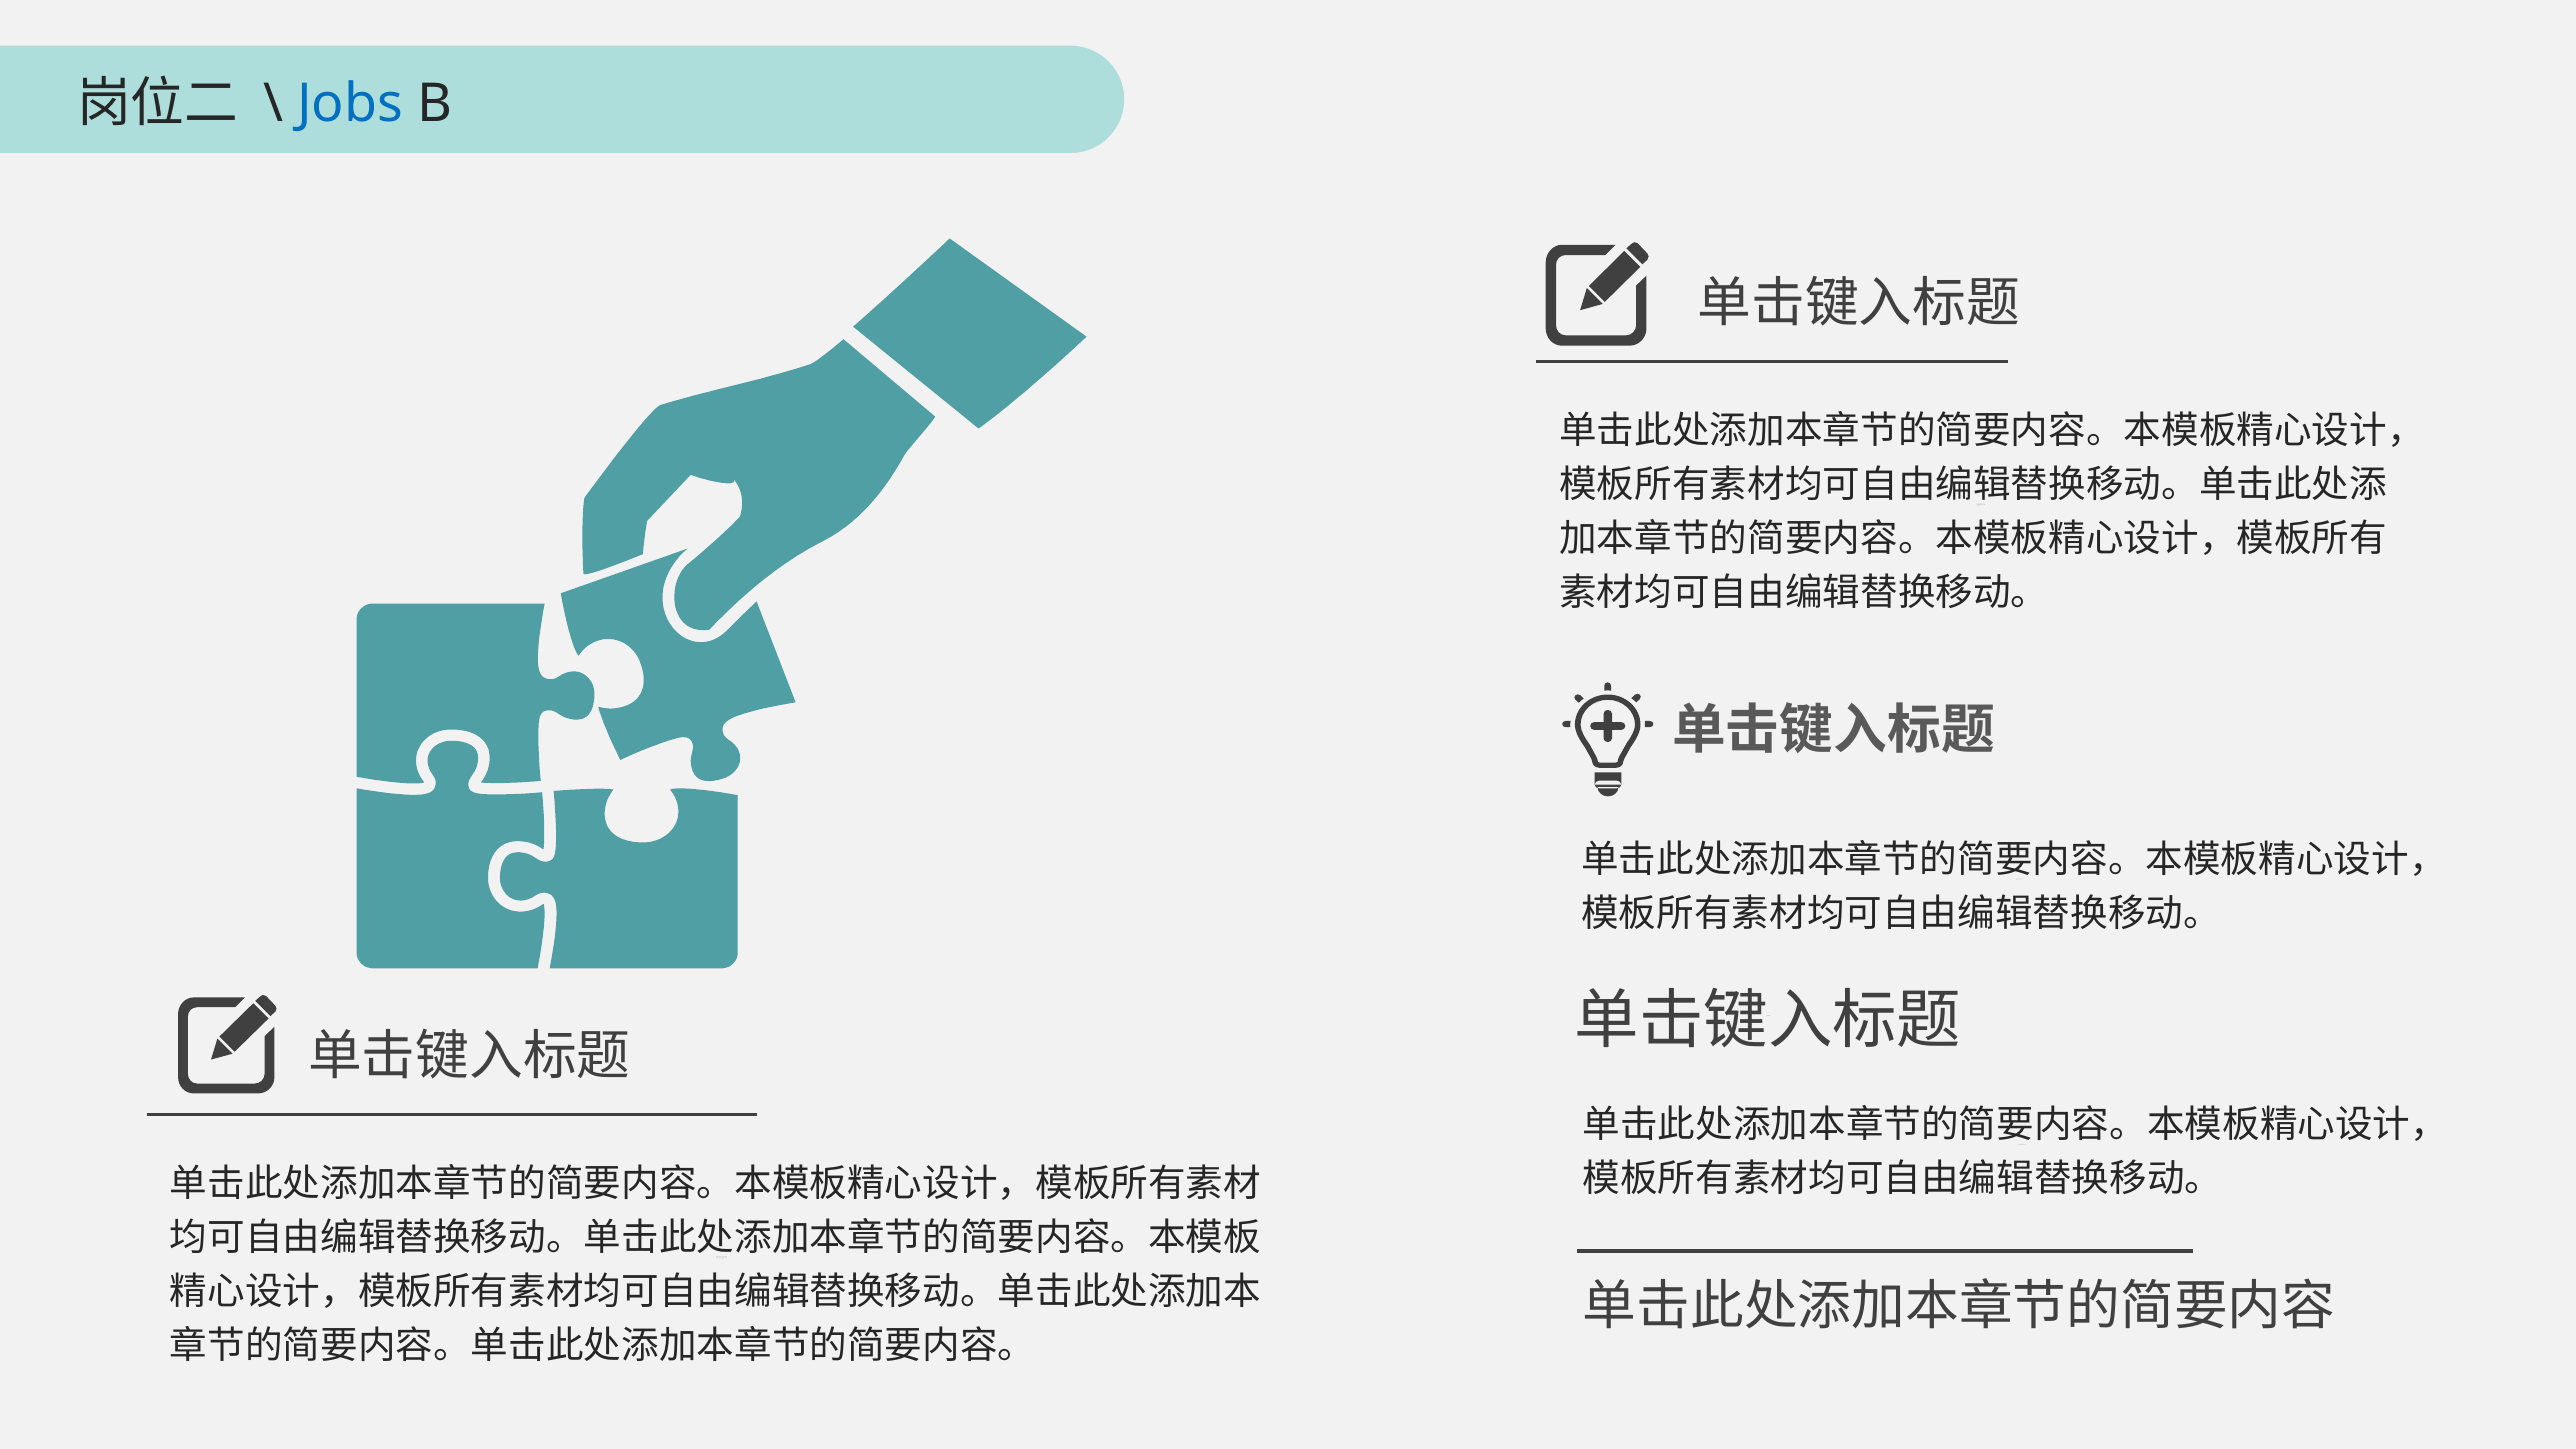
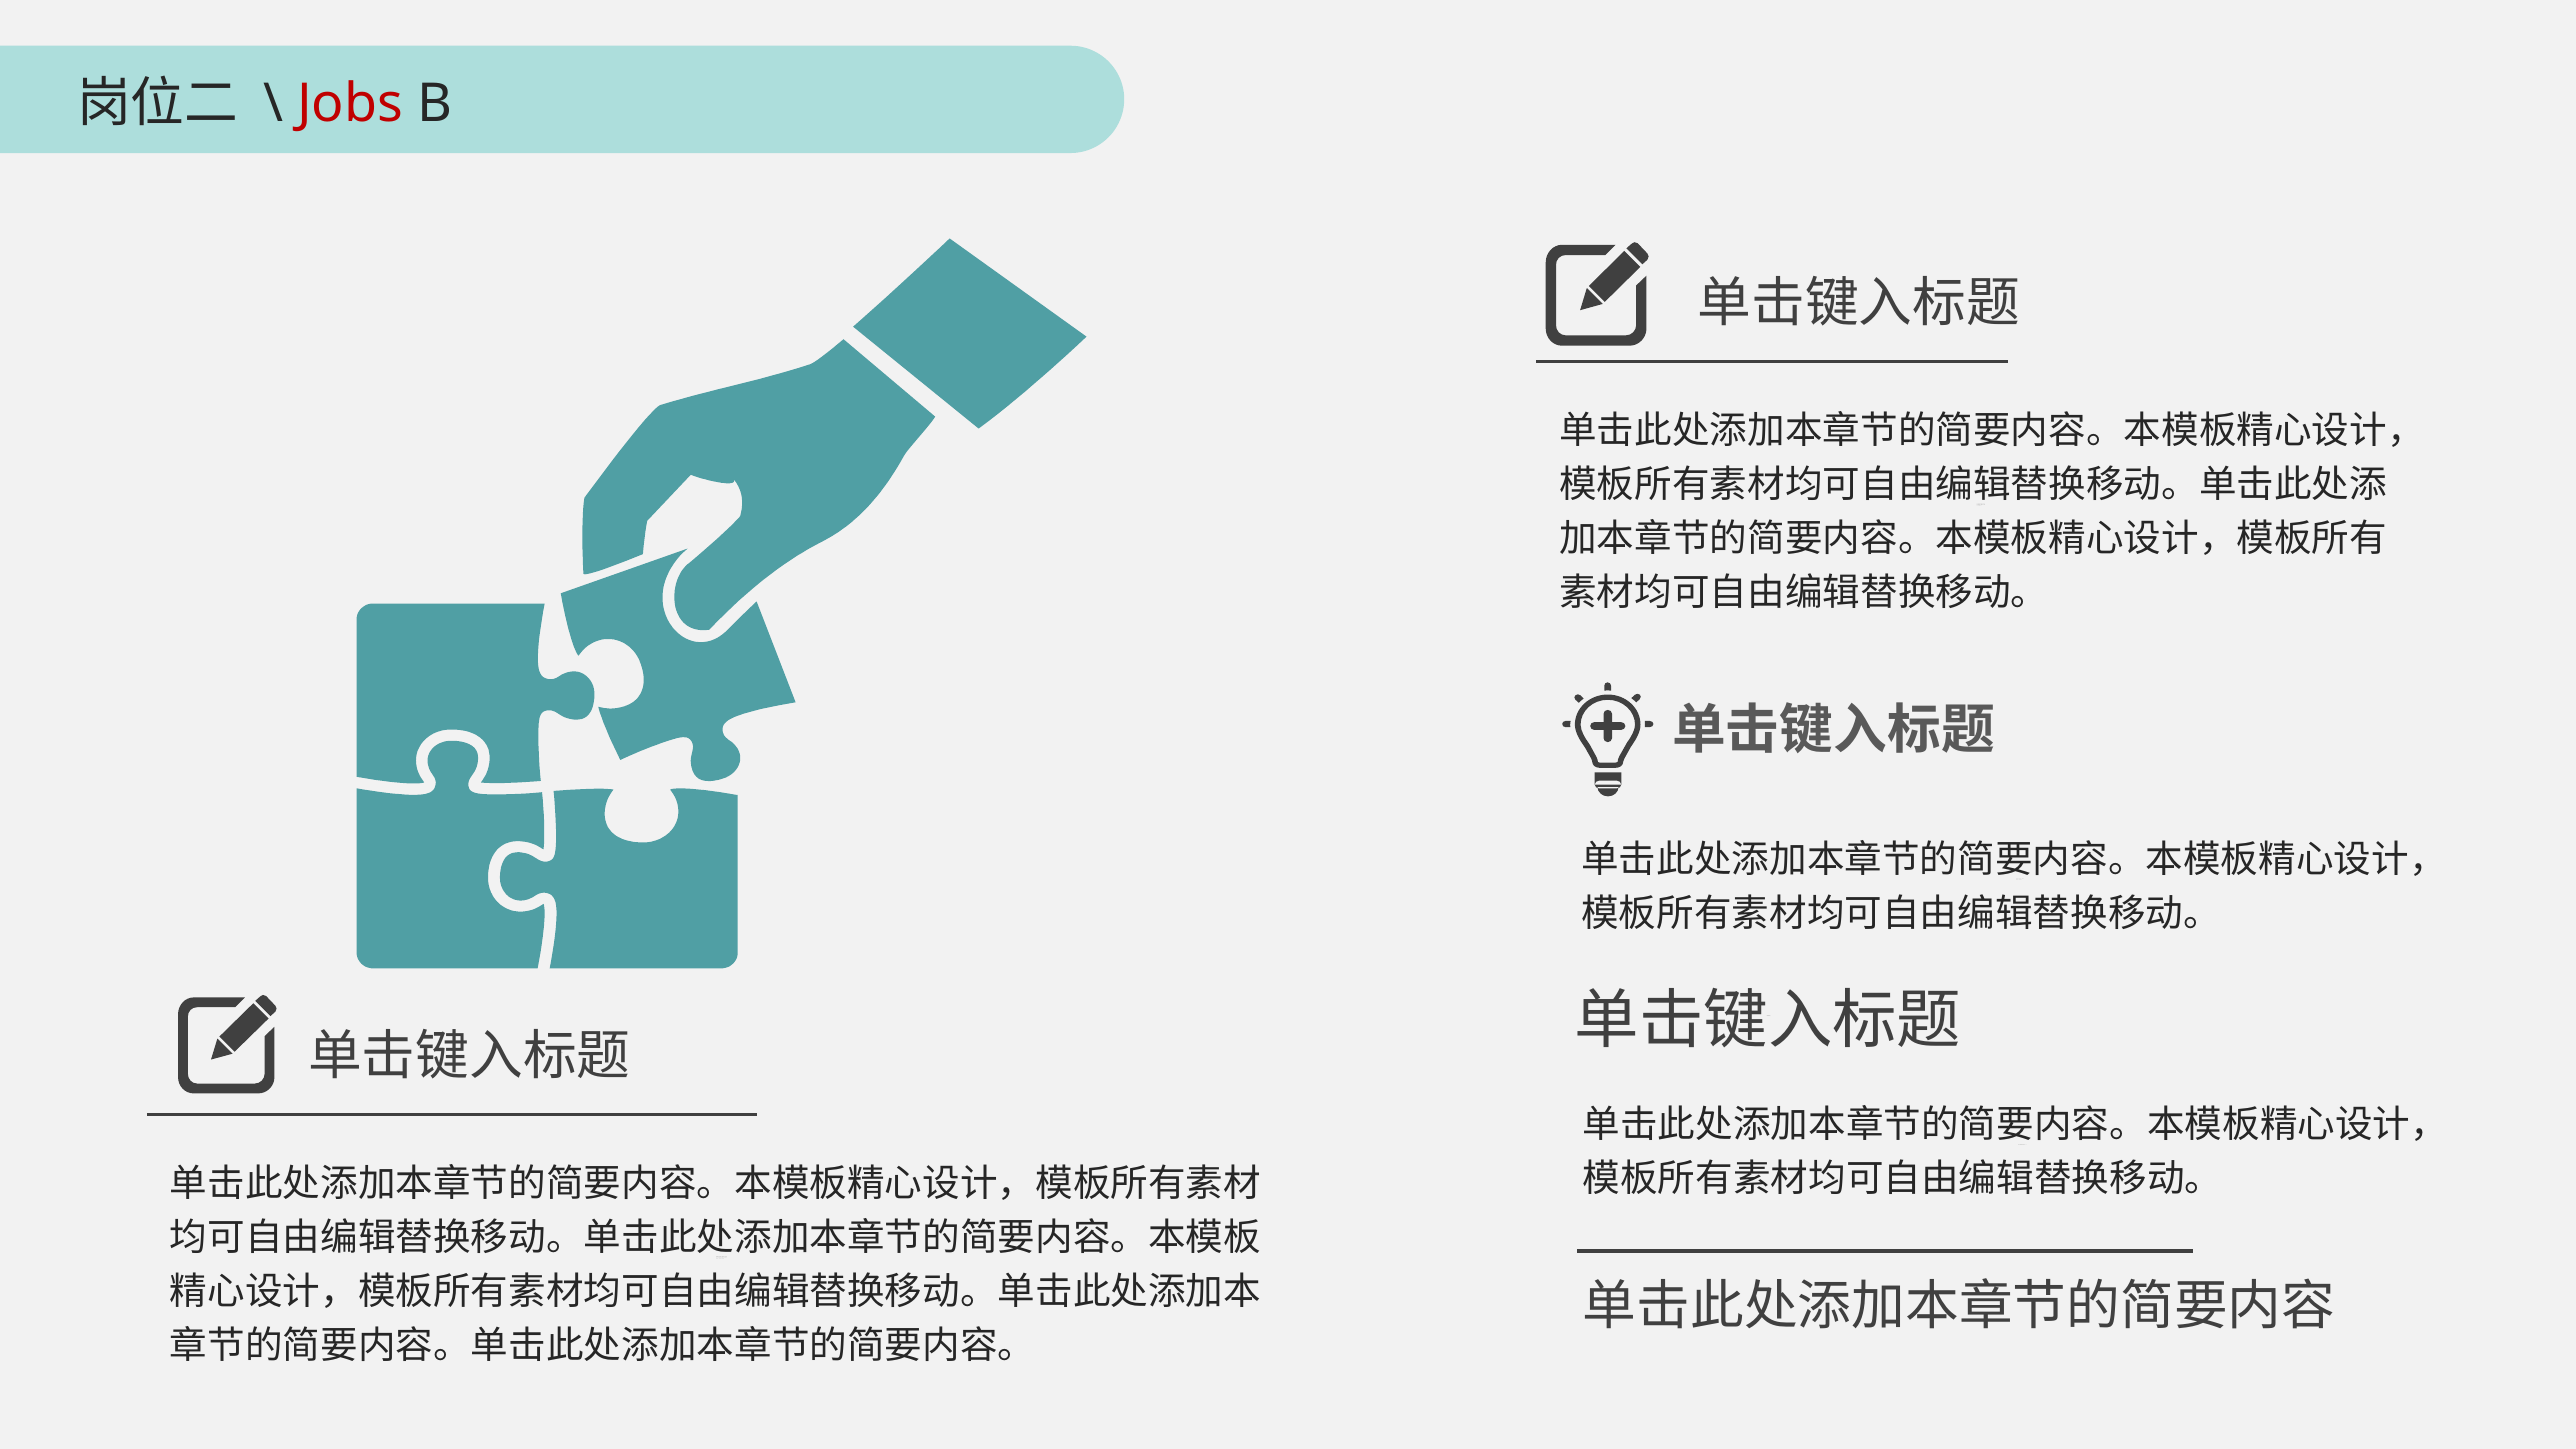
Jobs colour: blue -> red
